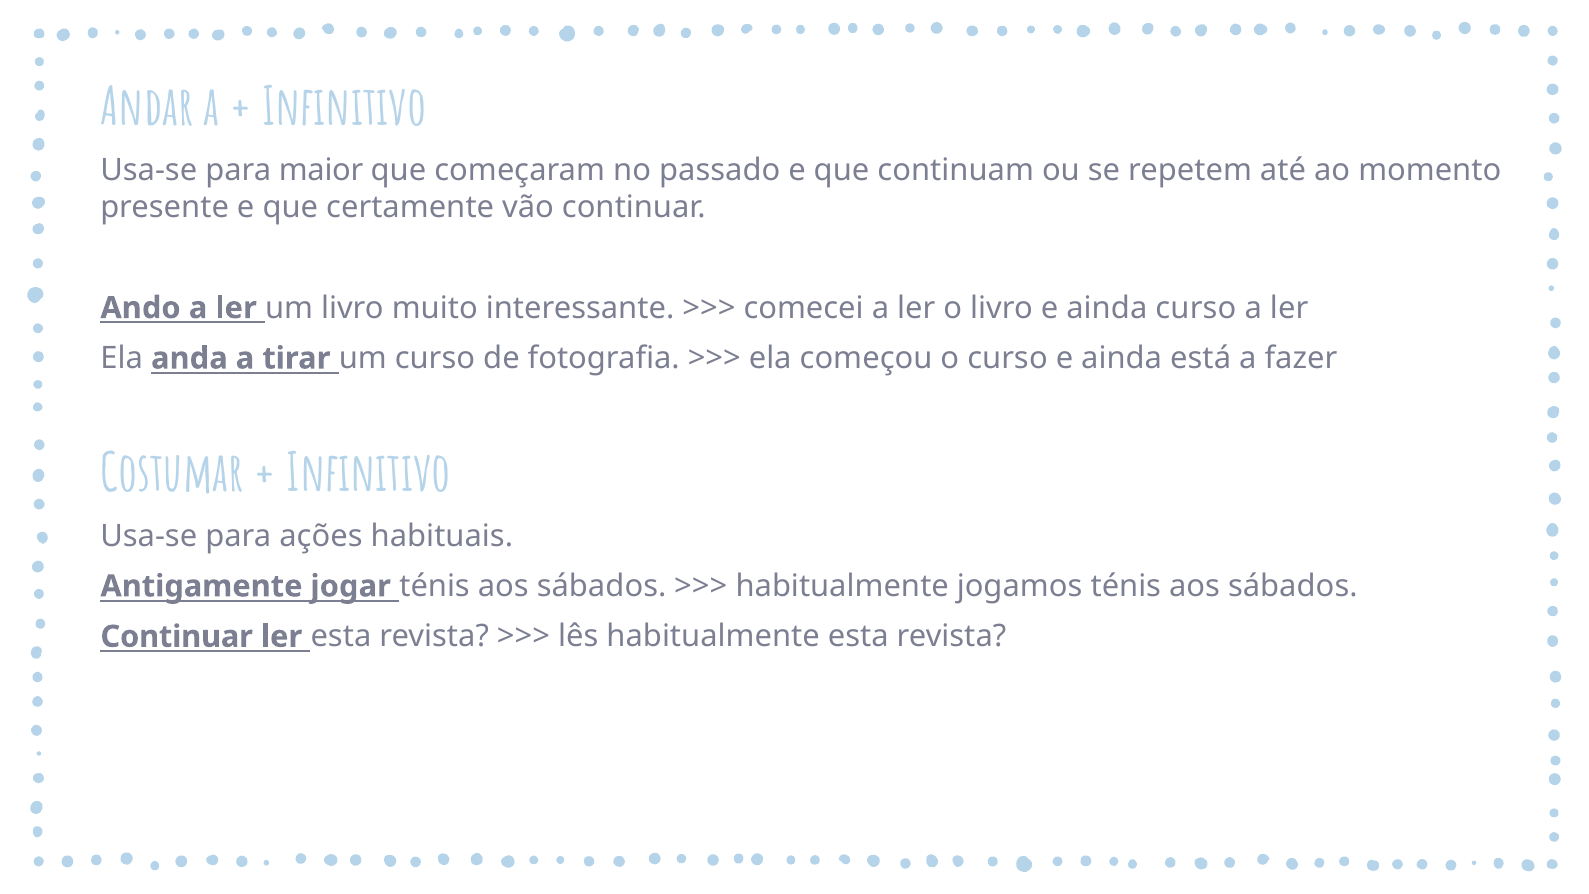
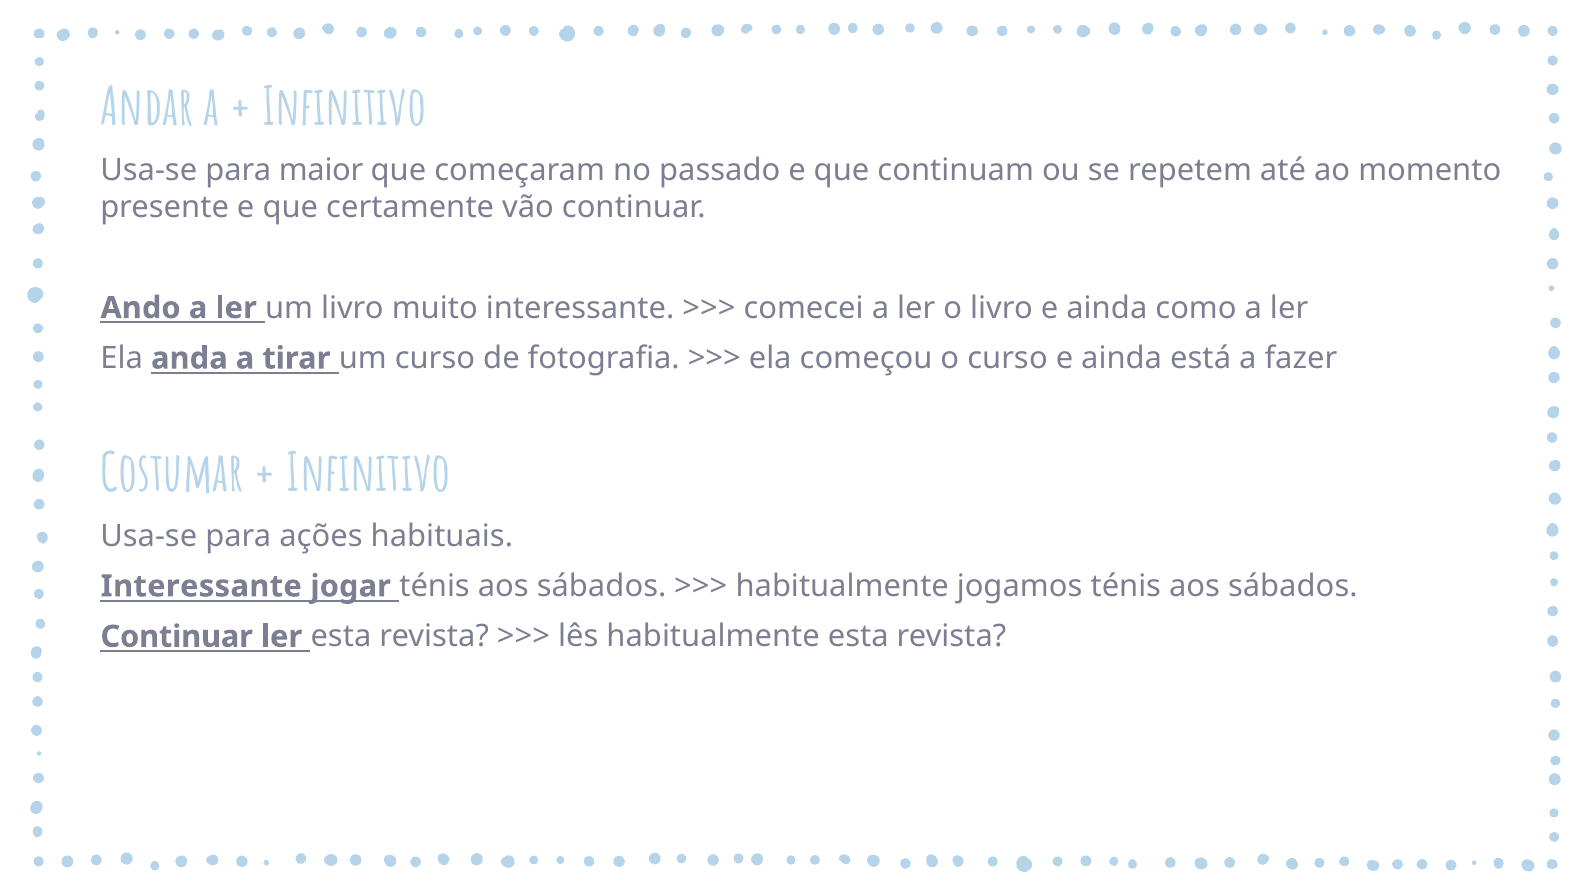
ainda curso: curso -> como
Antigamente at (201, 586): Antigamente -> Interessante
